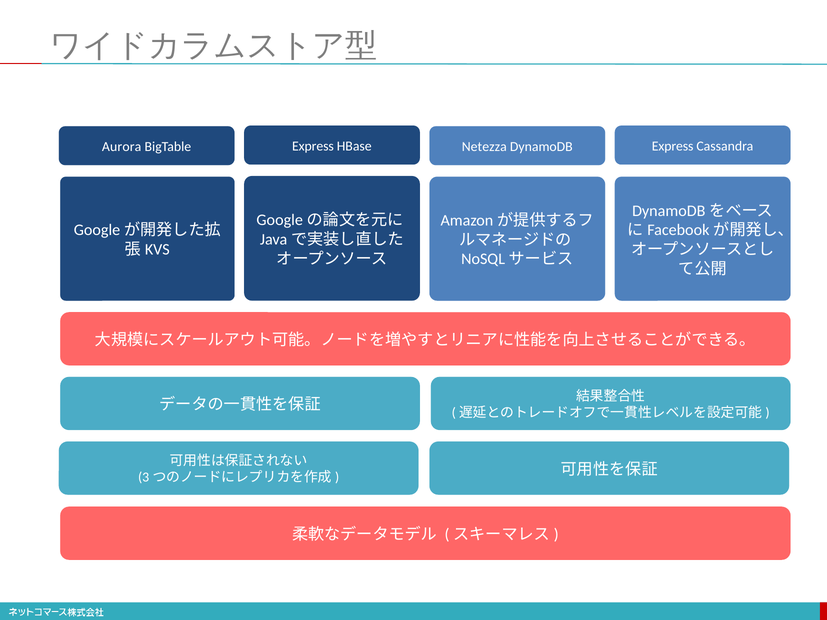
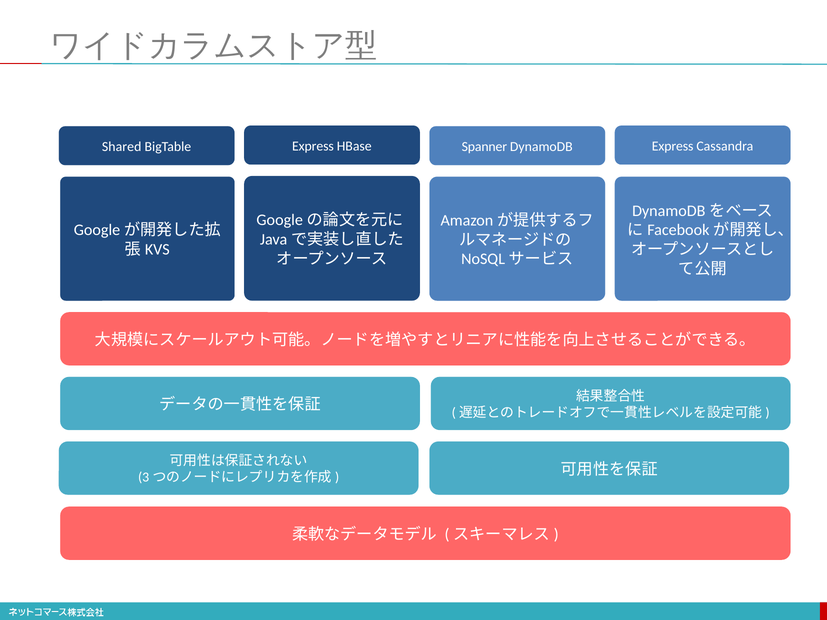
Aurora: Aurora -> Shared
Netezza: Netezza -> Spanner
